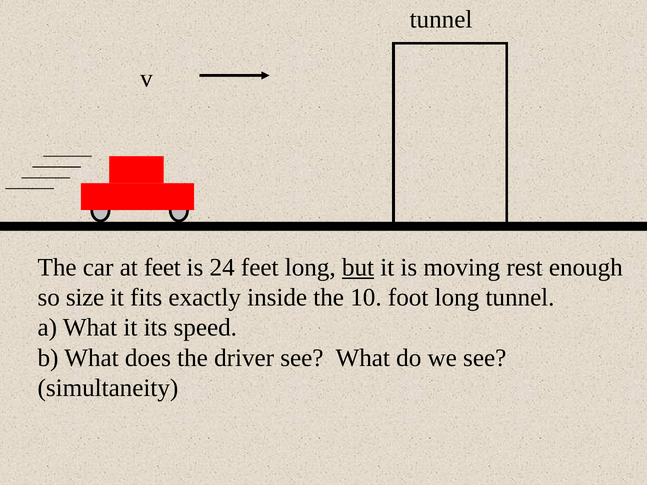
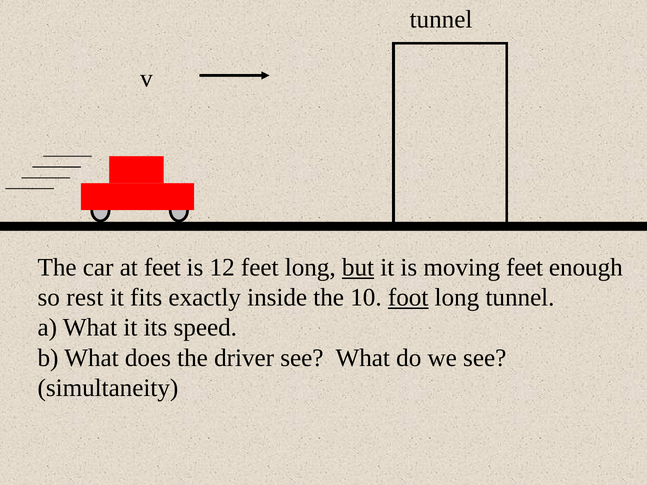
24: 24 -> 12
moving rest: rest -> feet
size: size -> rest
foot underline: none -> present
